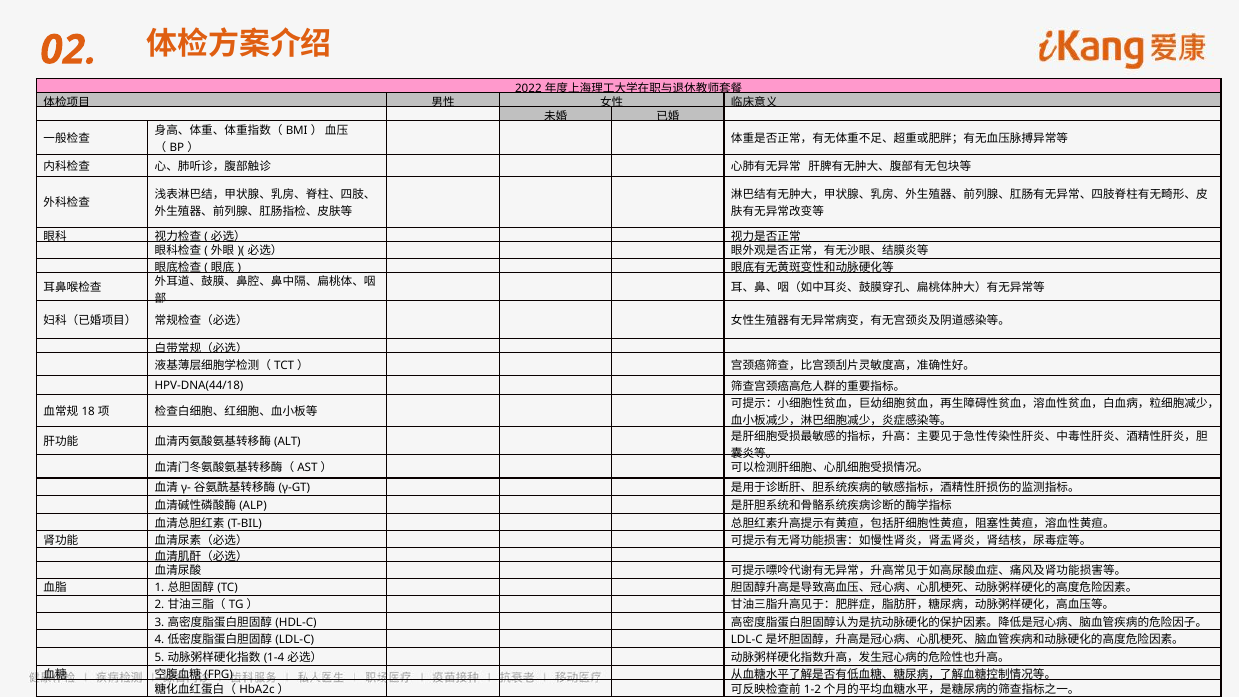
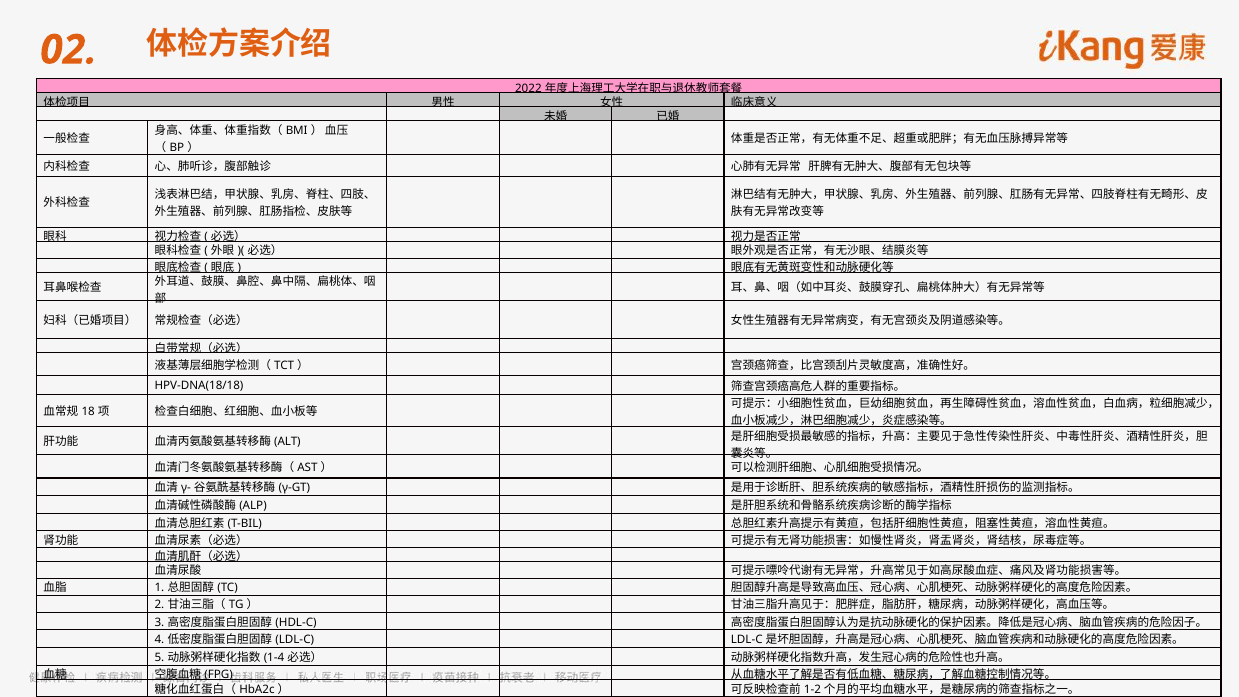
HPV-DNA(44/18: HPV-DNA(44/18 -> HPV-DNA(18/18
